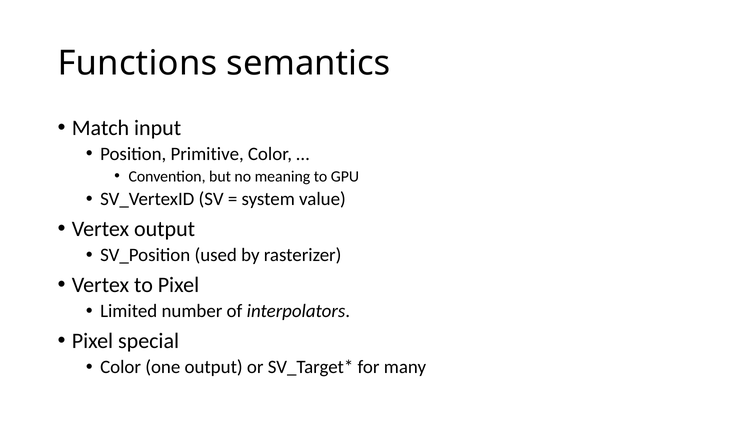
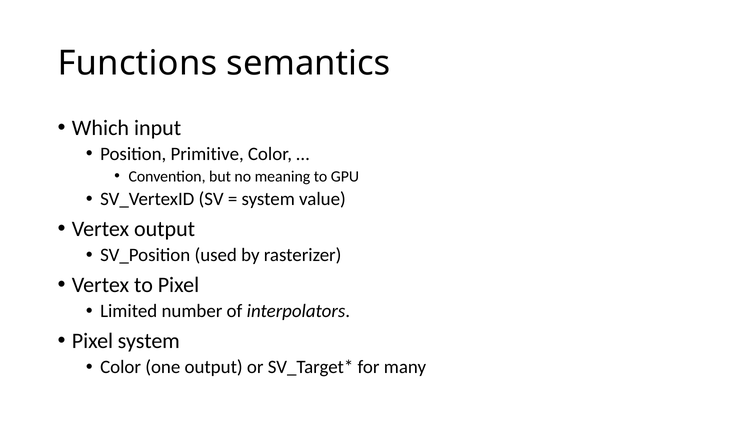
Match: Match -> Which
Pixel special: special -> system
